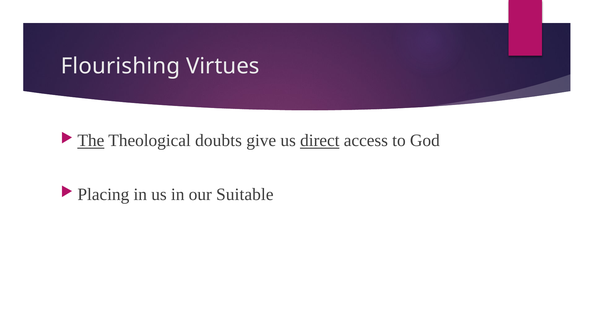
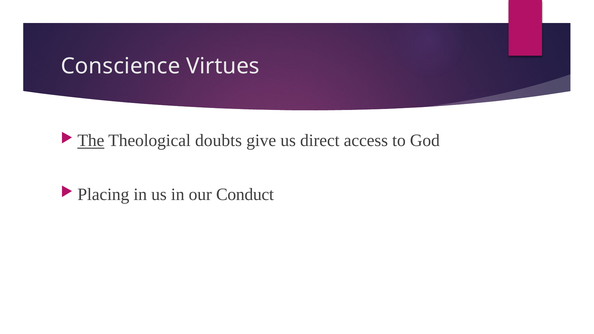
Flourishing: Flourishing -> Conscience
direct underline: present -> none
Suitable: Suitable -> Conduct
